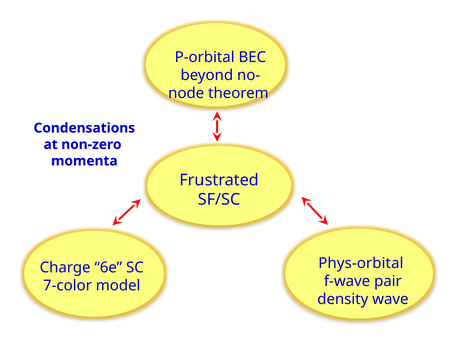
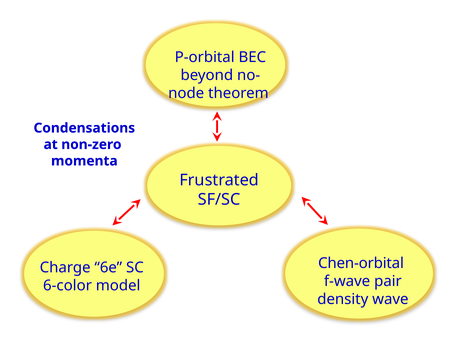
Phys-orbital: Phys-orbital -> Chen-orbital
7-color: 7-color -> 6-color
